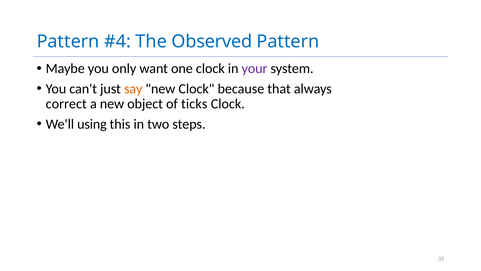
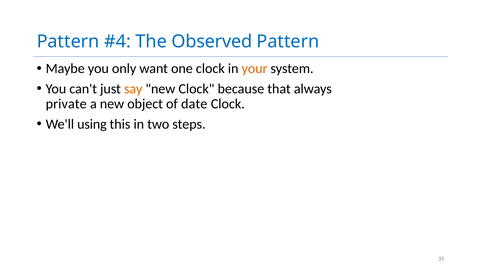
your colour: purple -> orange
correct: correct -> private
ticks: ticks -> date
